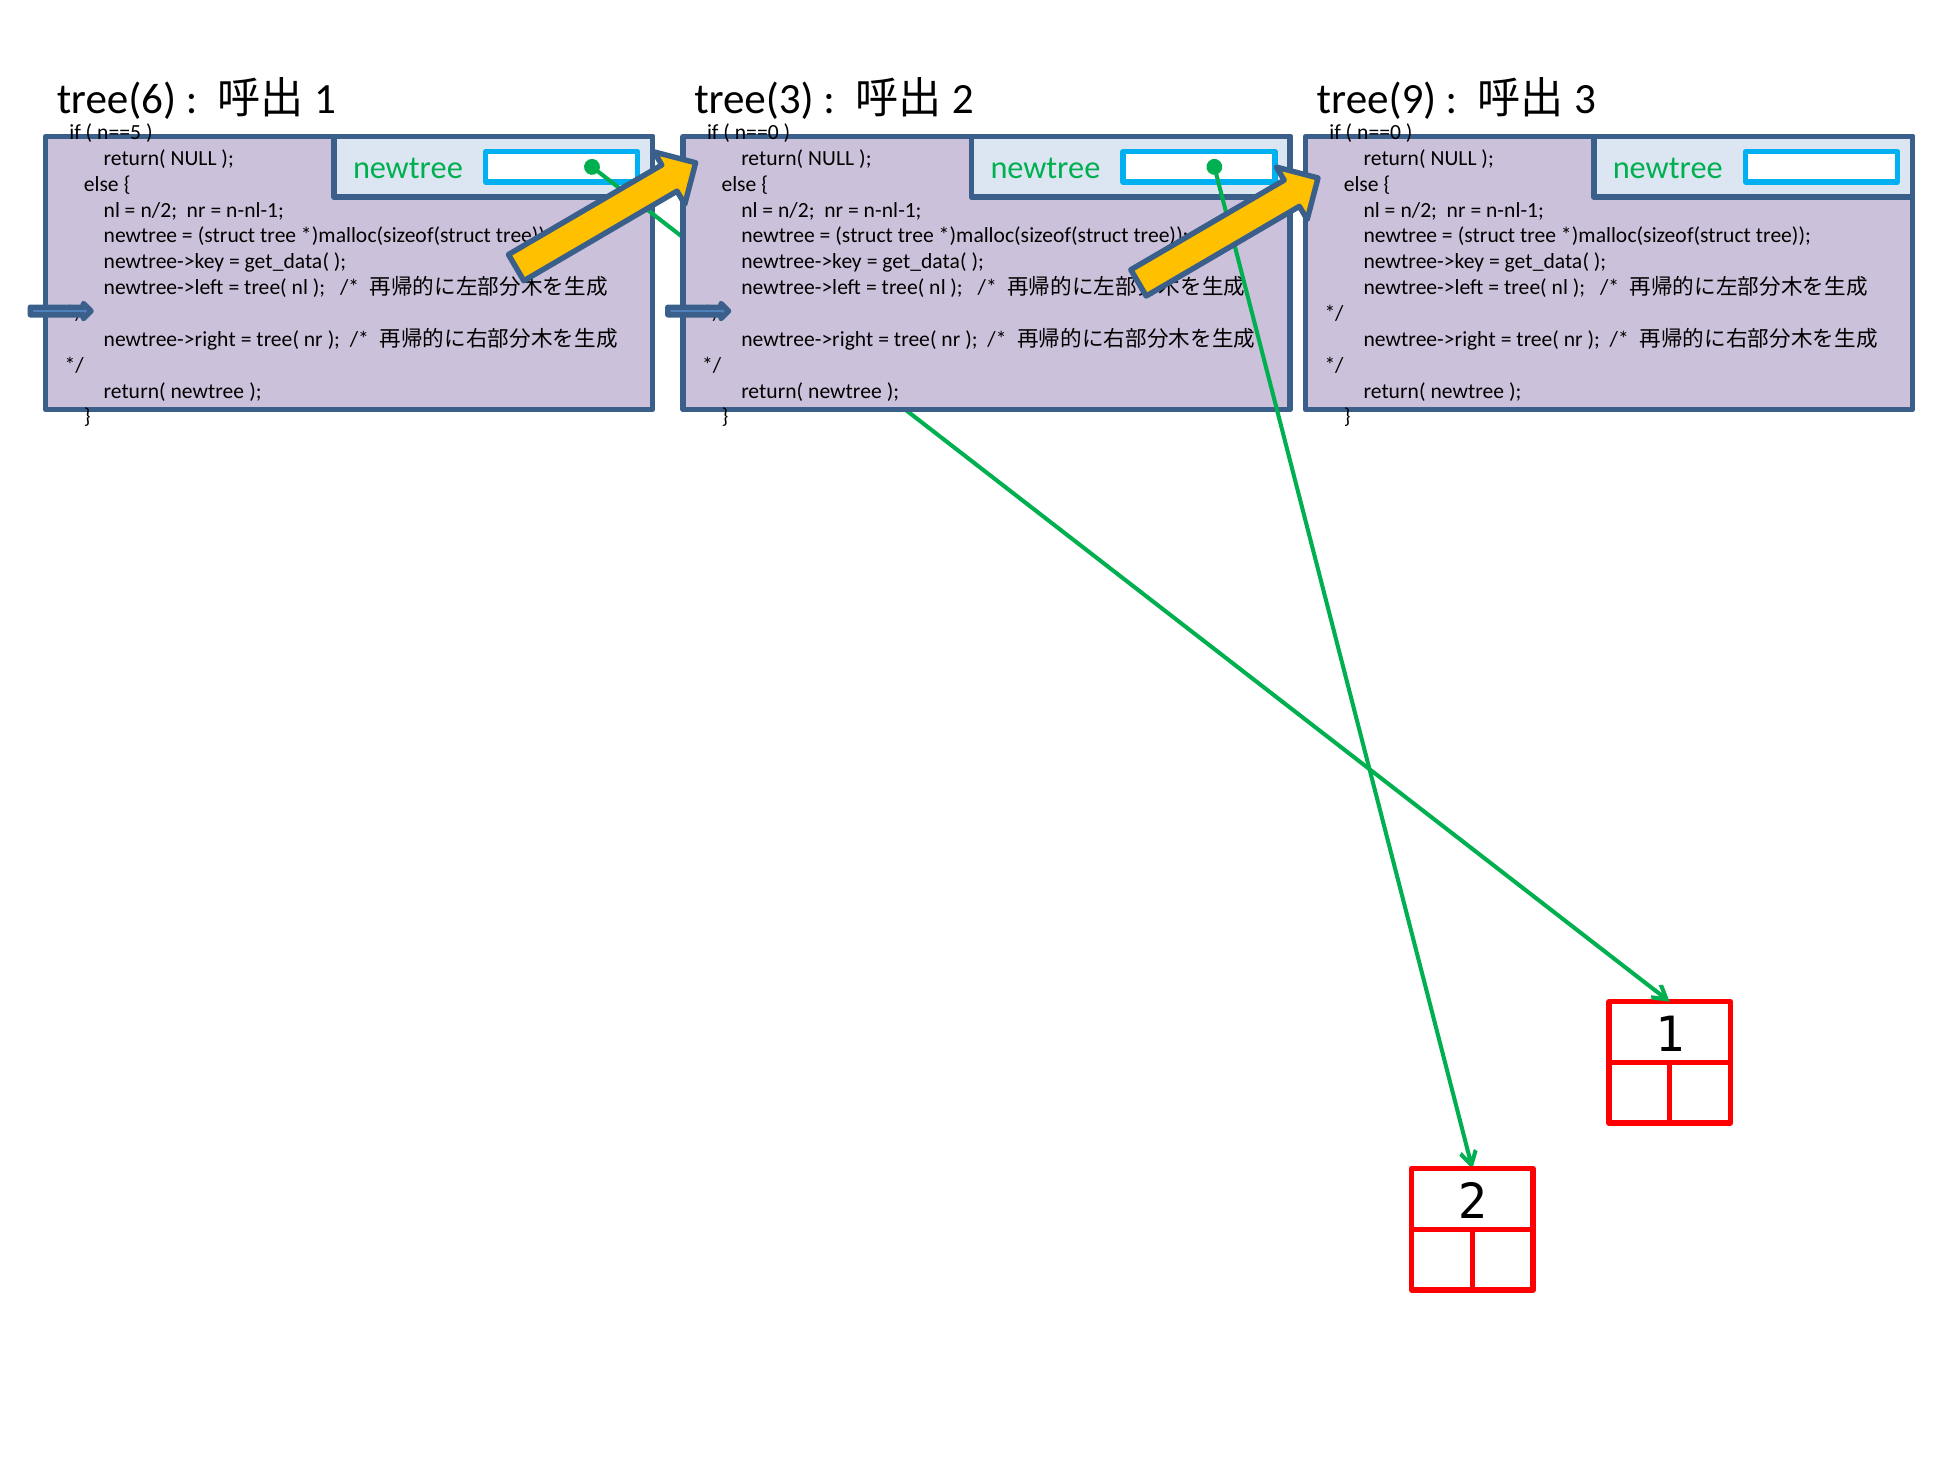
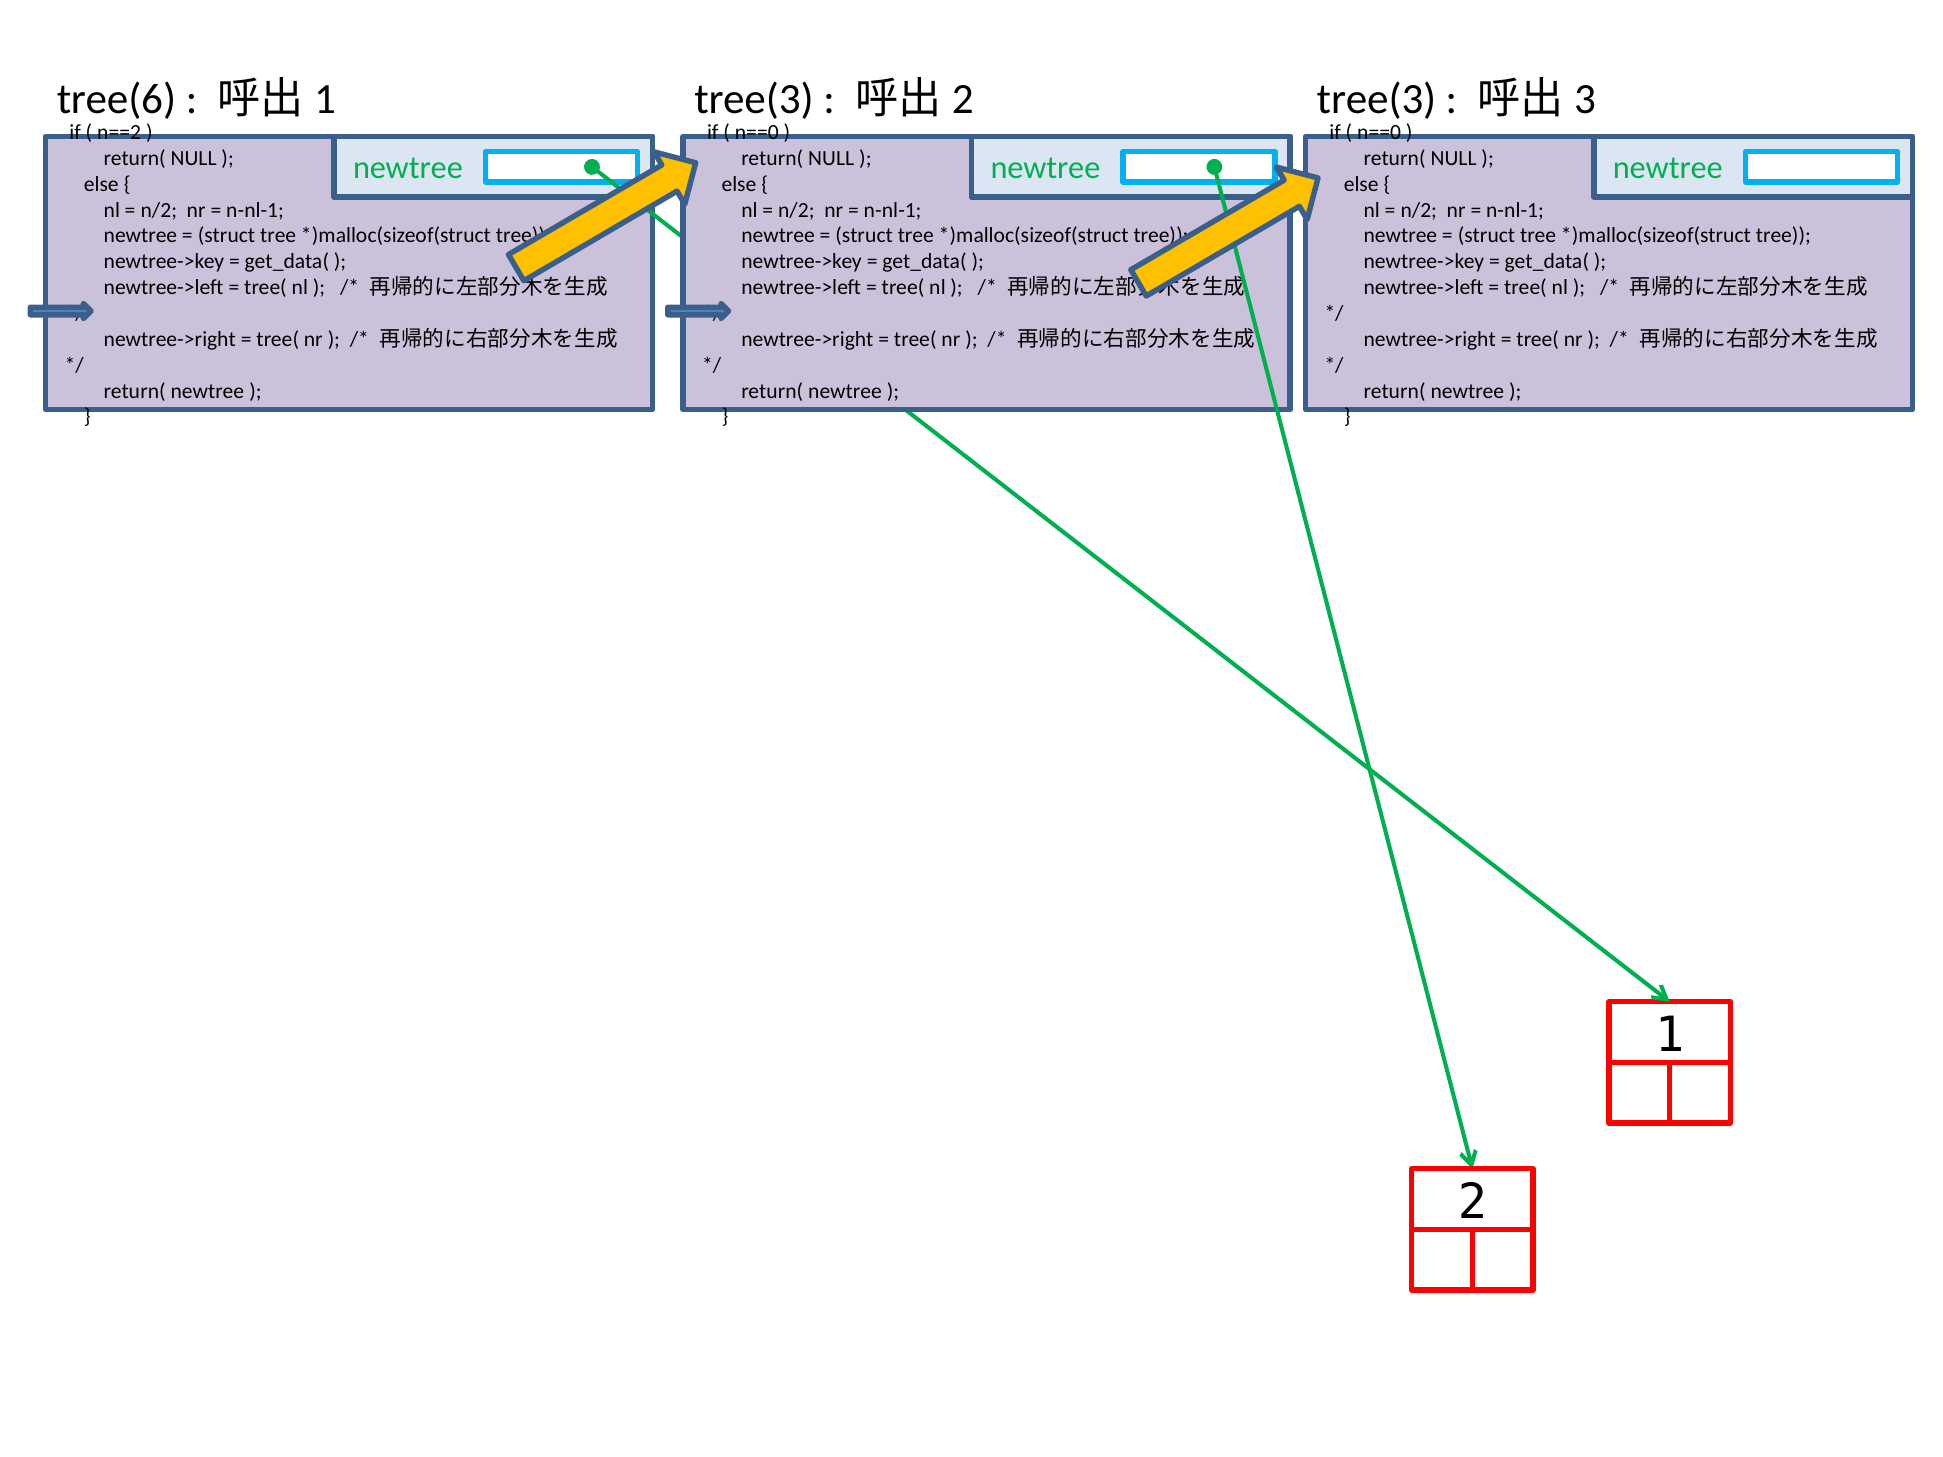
tree(9 at (1377, 99): tree(9 -> tree(3
n==5: n==5 -> n==2
